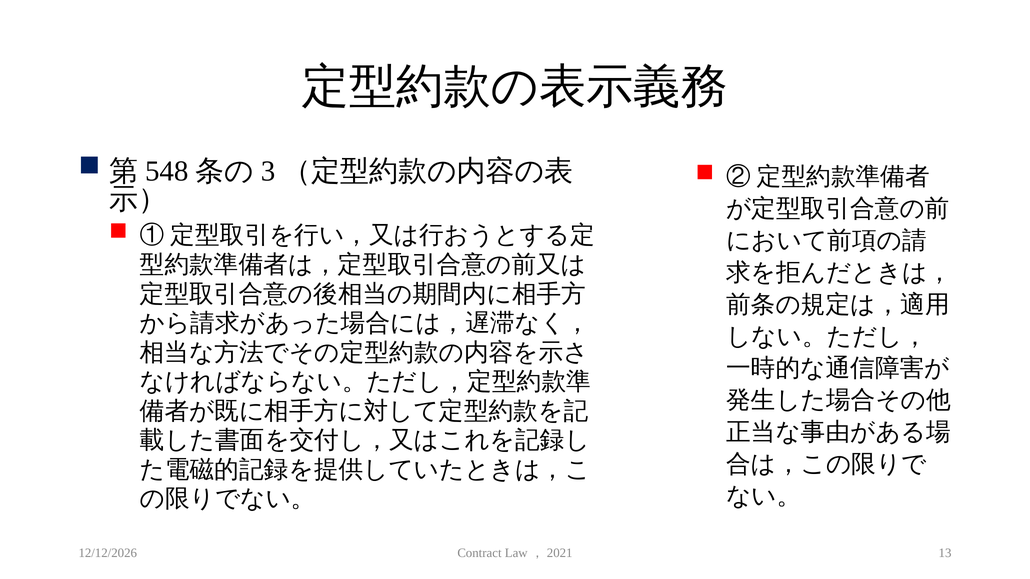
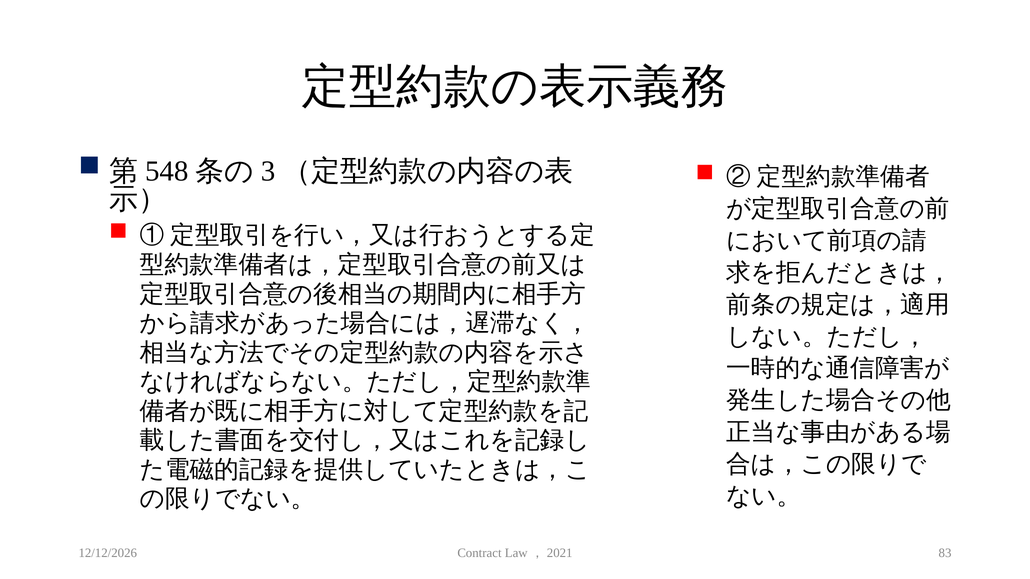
13: 13 -> 83
